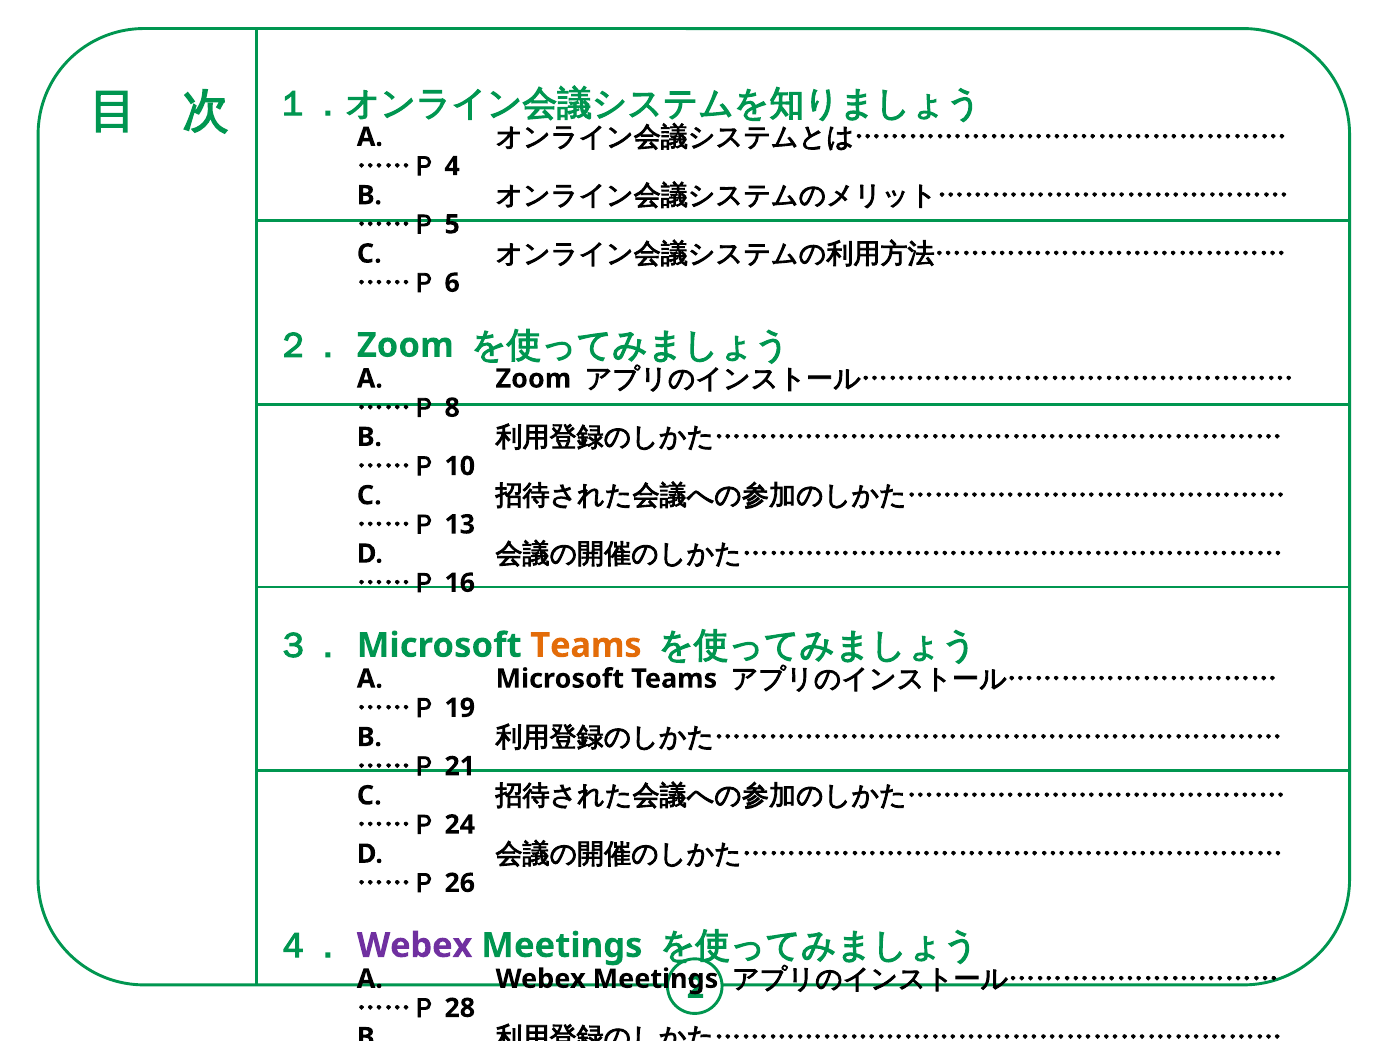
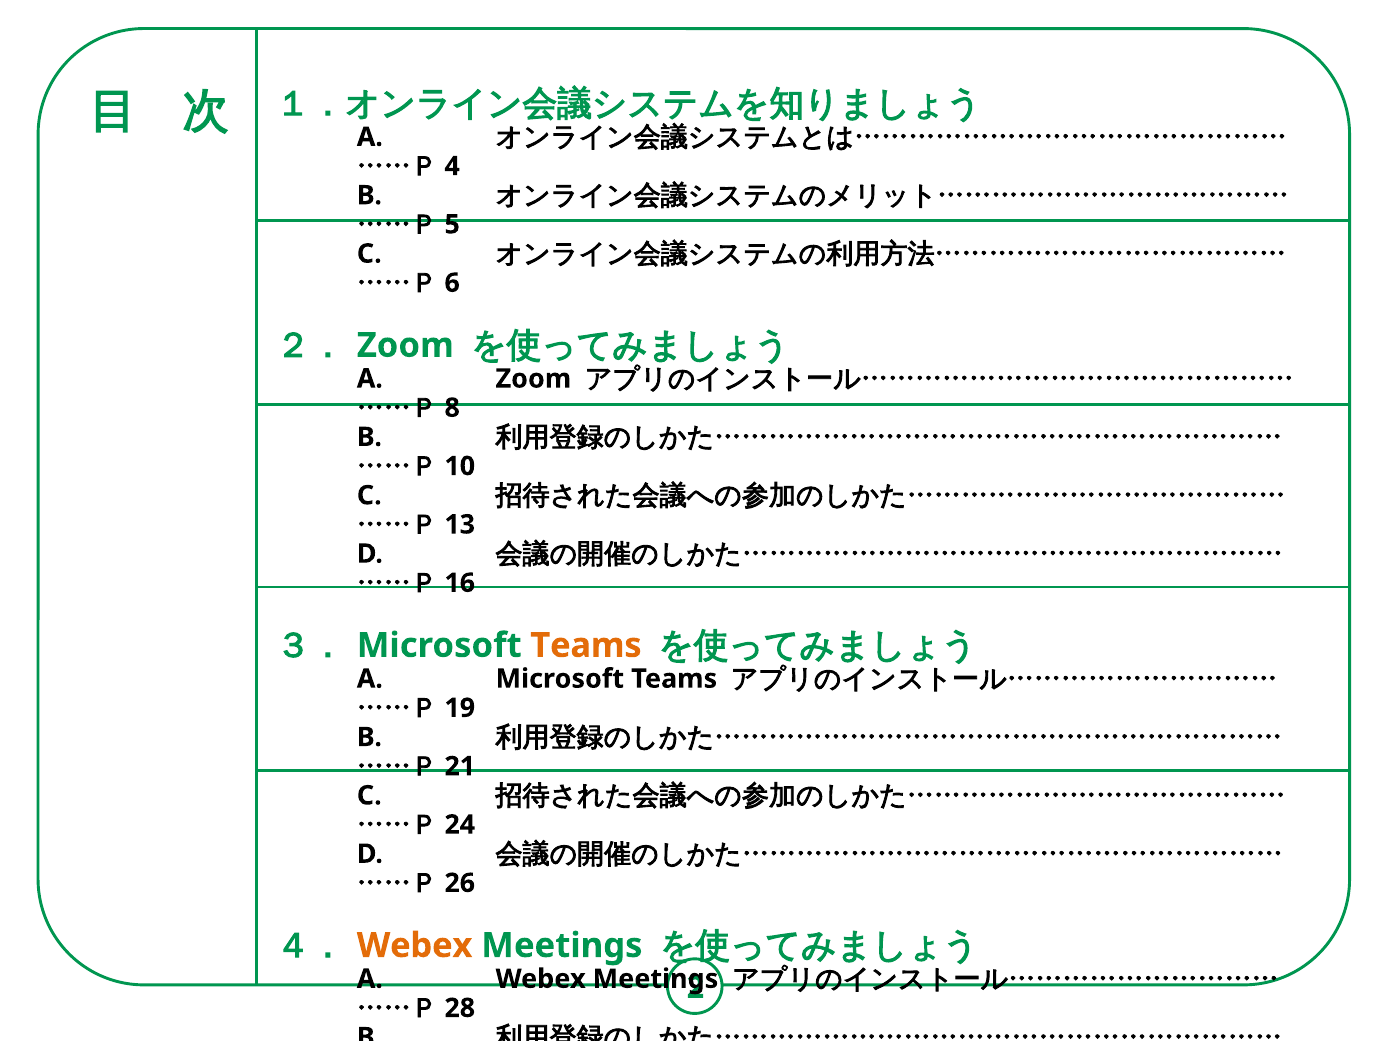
Webex at (415, 946) colour: purple -> orange
